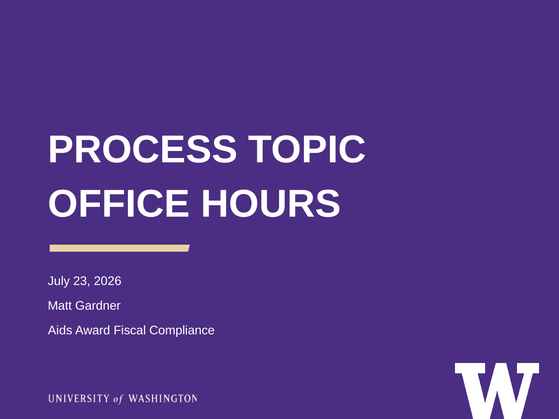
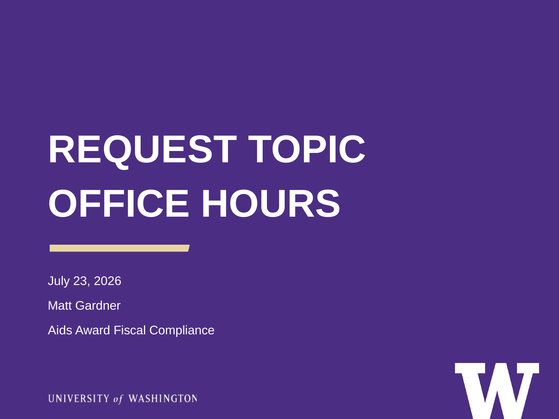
PROCESS: PROCESS -> REQUEST
